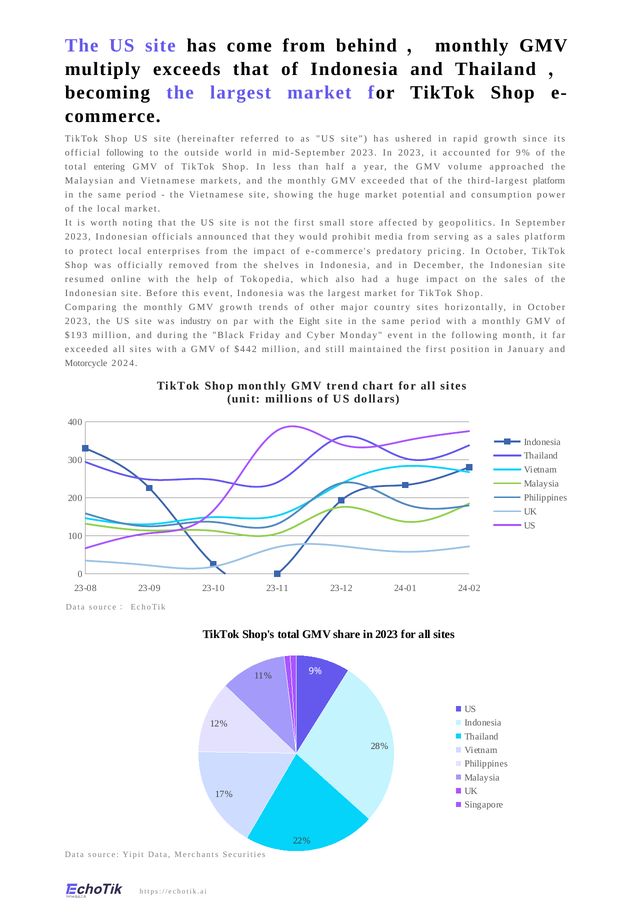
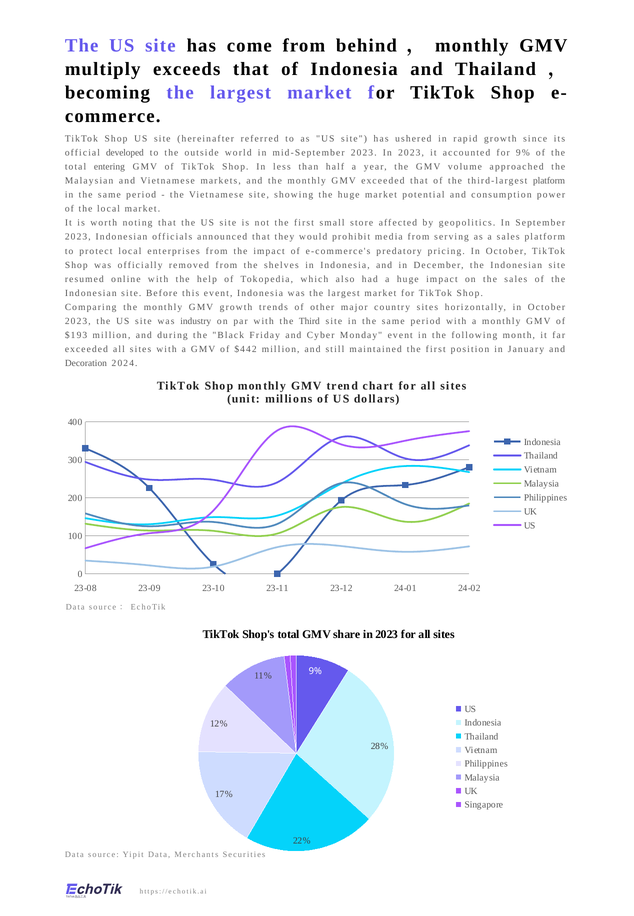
official following: following -> developed
Eight: Eight -> Third
Motorcycle: Motorcycle -> Decoration
